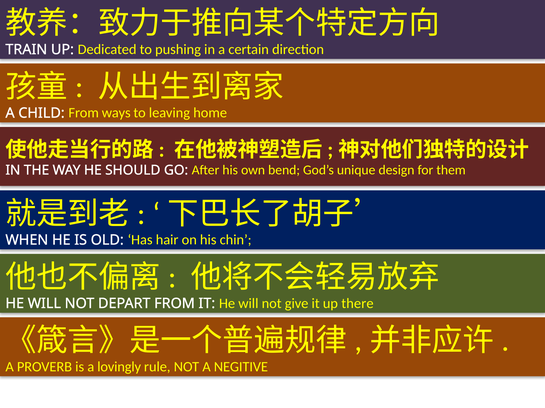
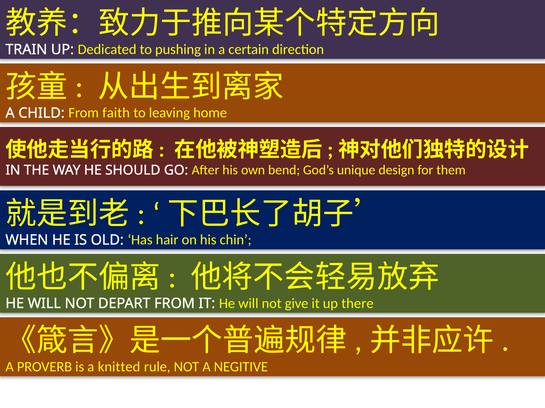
ways: ways -> faith
lovingly: lovingly -> knitted
